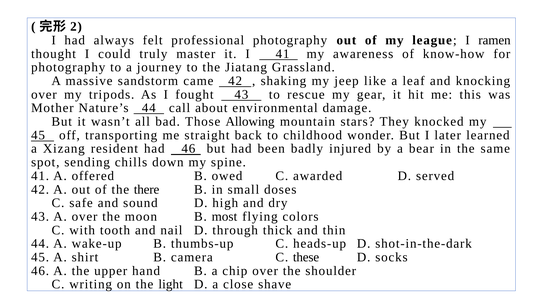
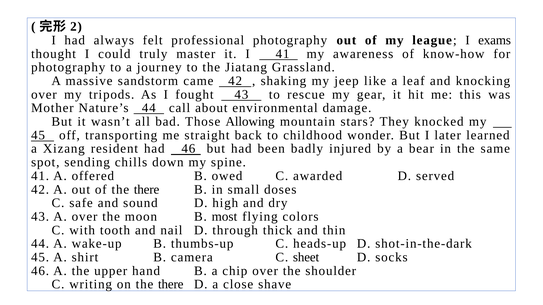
ramen: ramen -> exams
these: these -> sheet
on the light: light -> there
